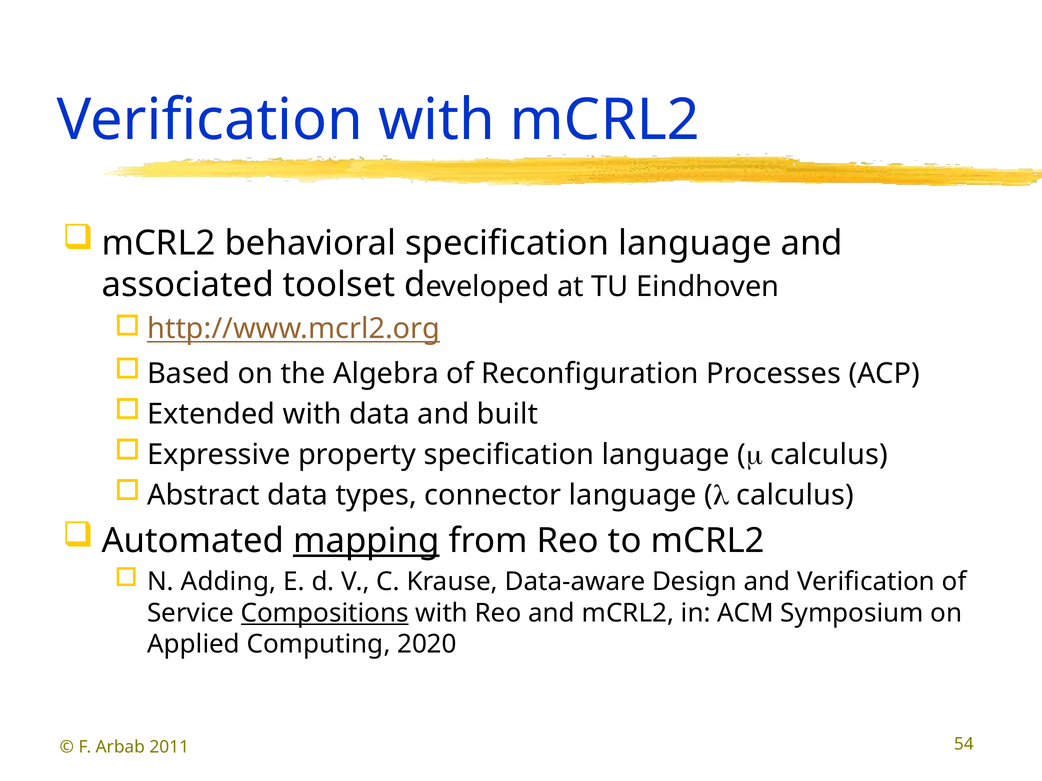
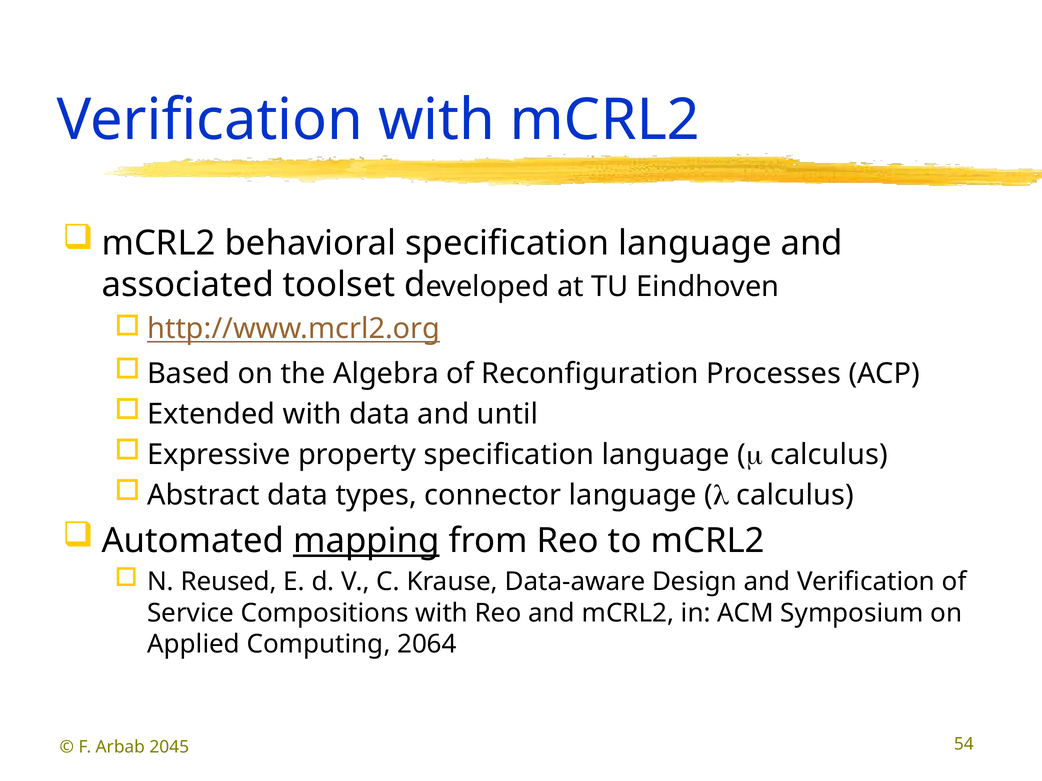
built: built -> until
Adding: Adding -> Reused
Compositions underline: present -> none
2020: 2020 -> 2064
2011: 2011 -> 2045
